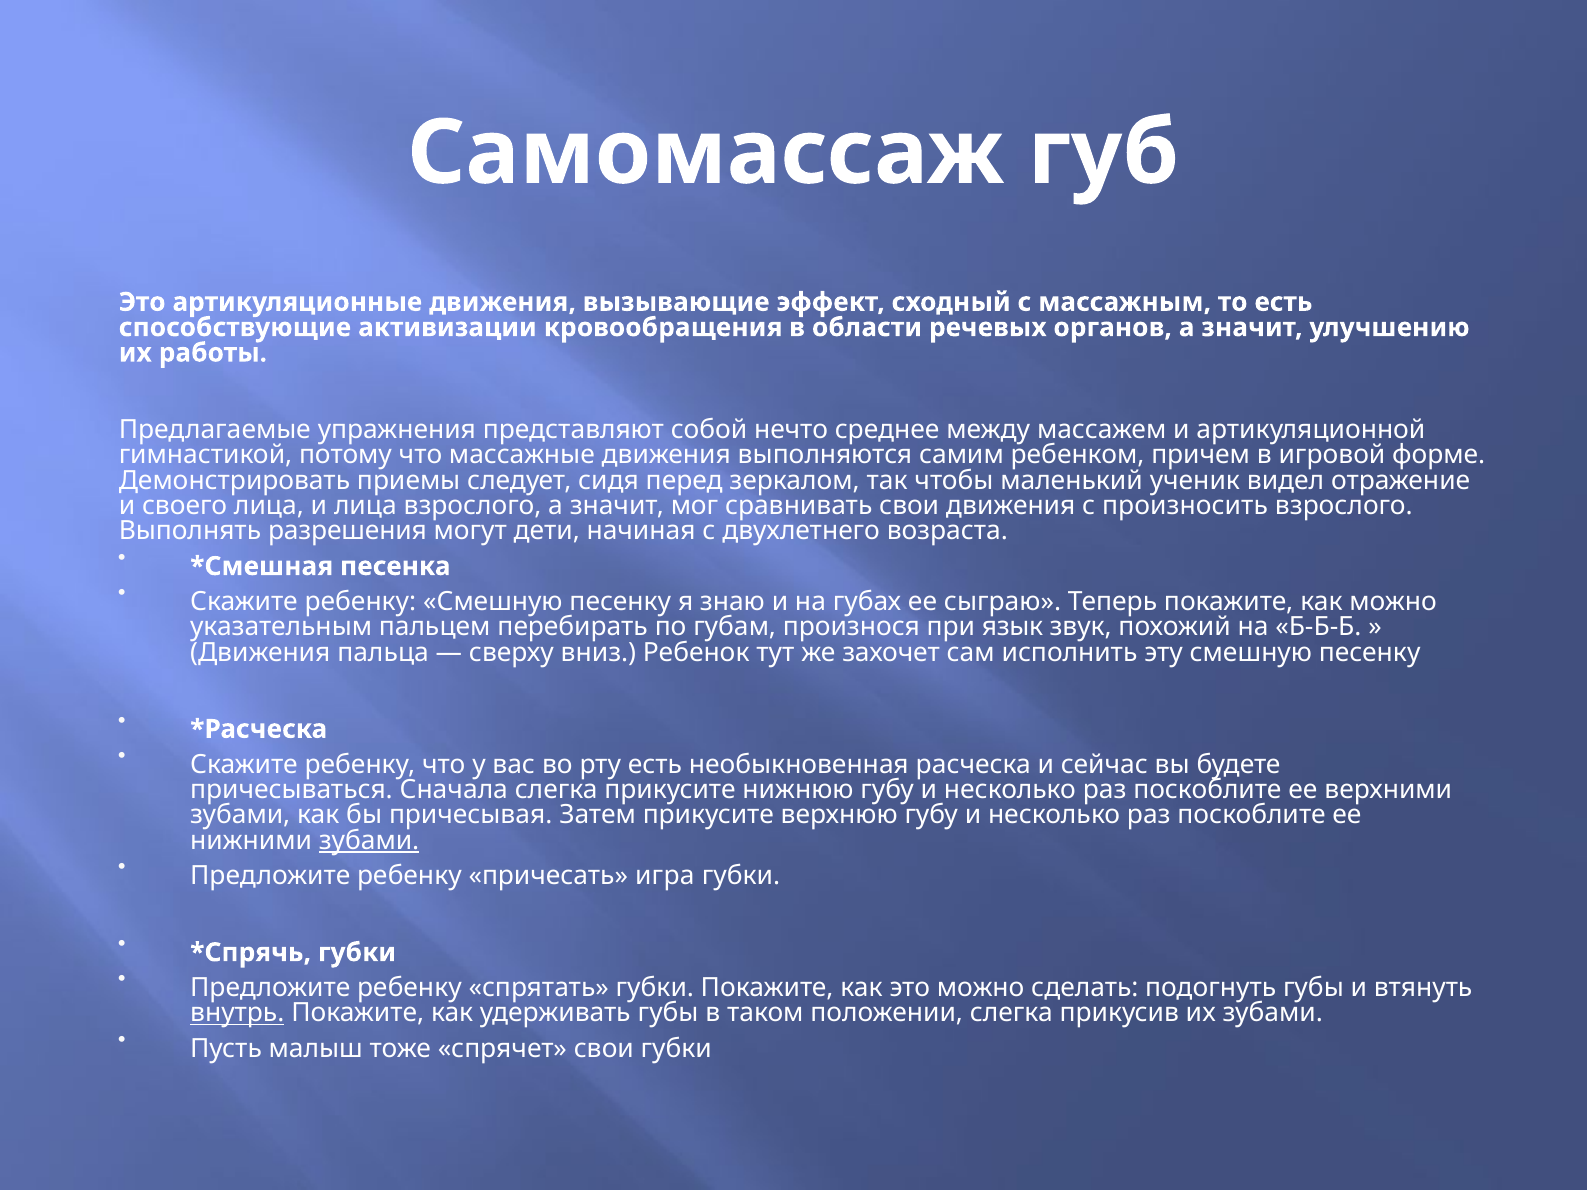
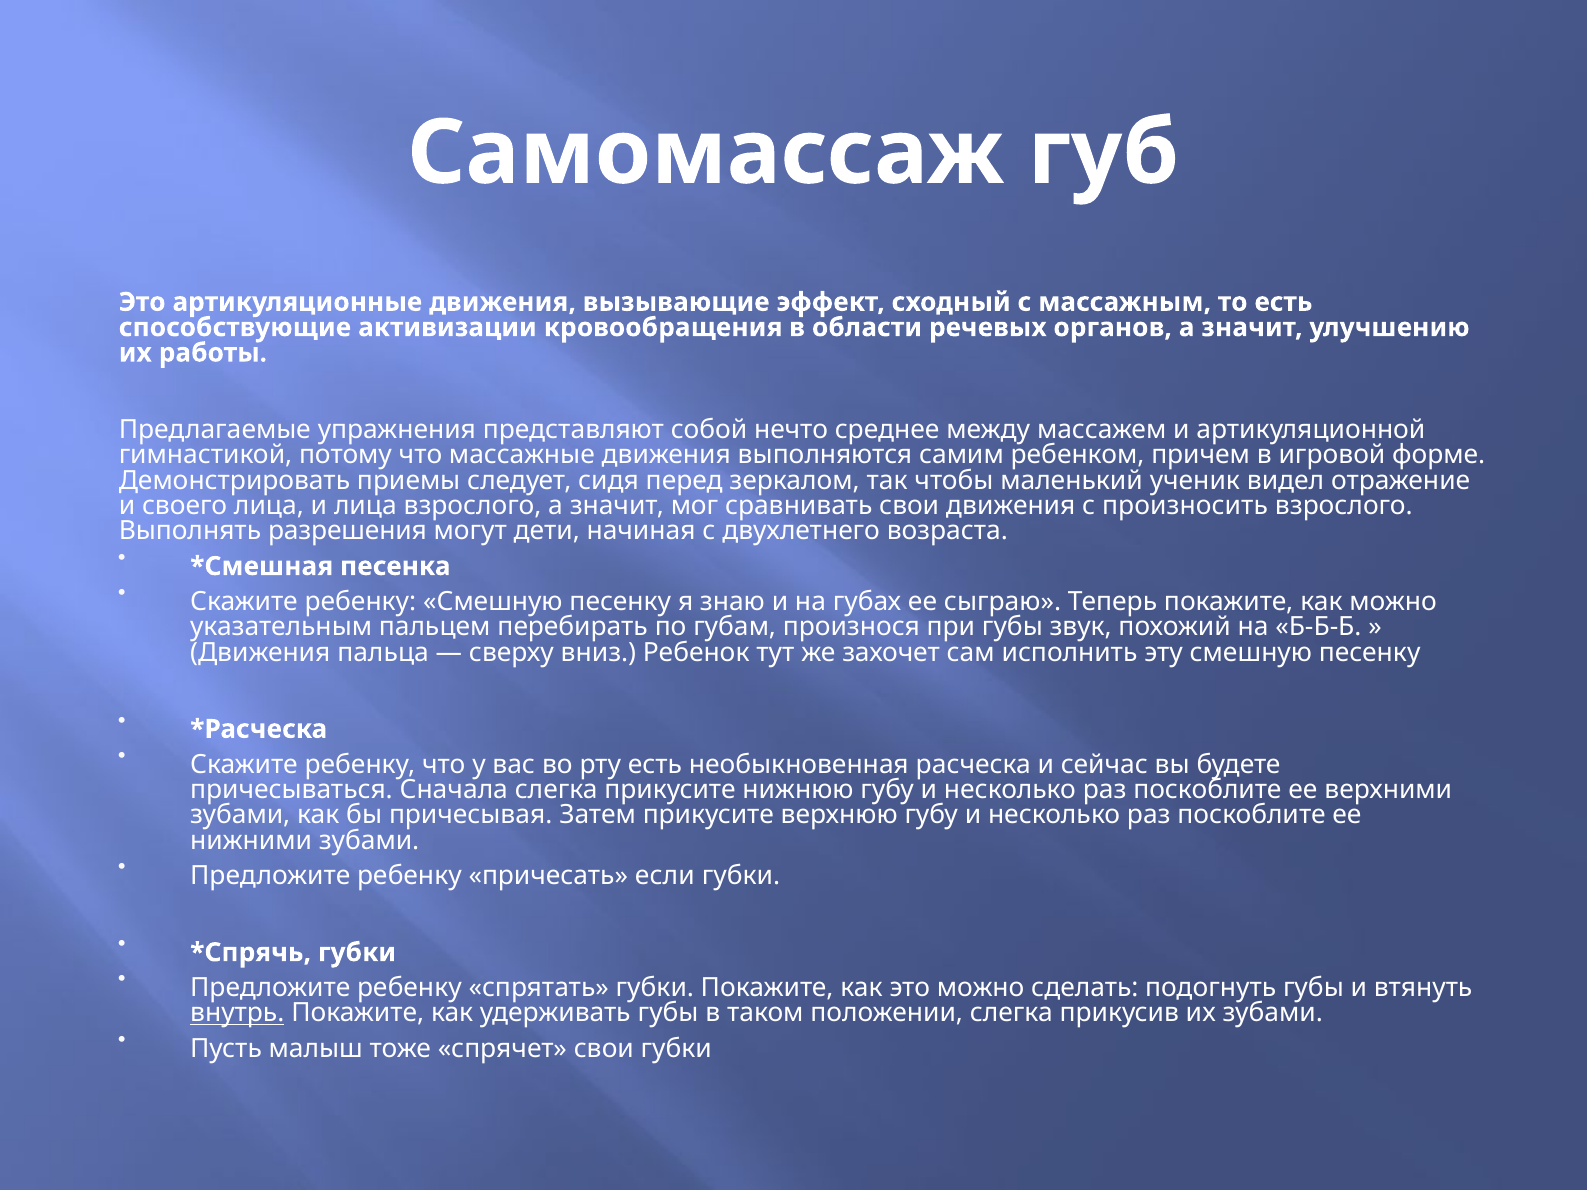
при язык: язык -> губы
зубами at (369, 841) underline: present -> none
игра: игра -> если
